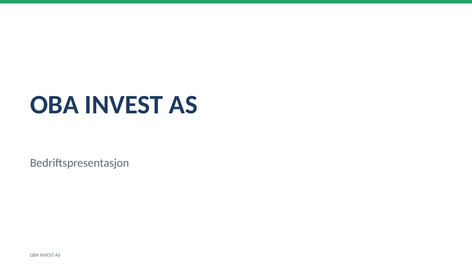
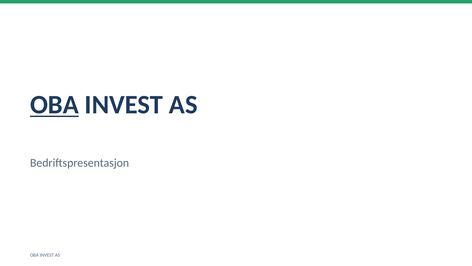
OBA at (54, 105) underline: none -> present
